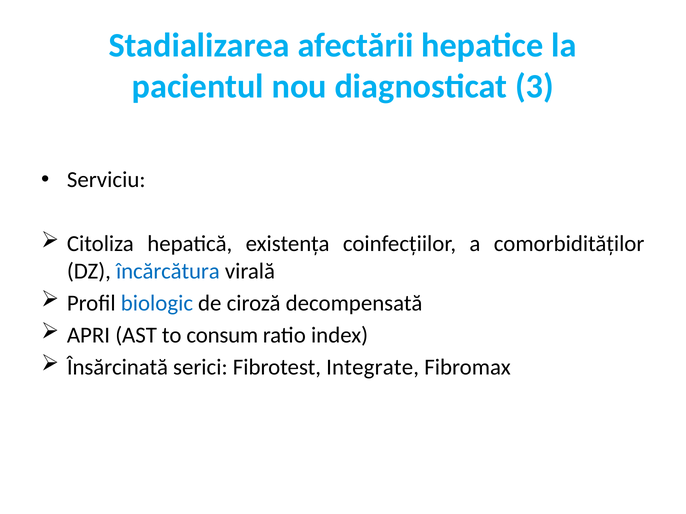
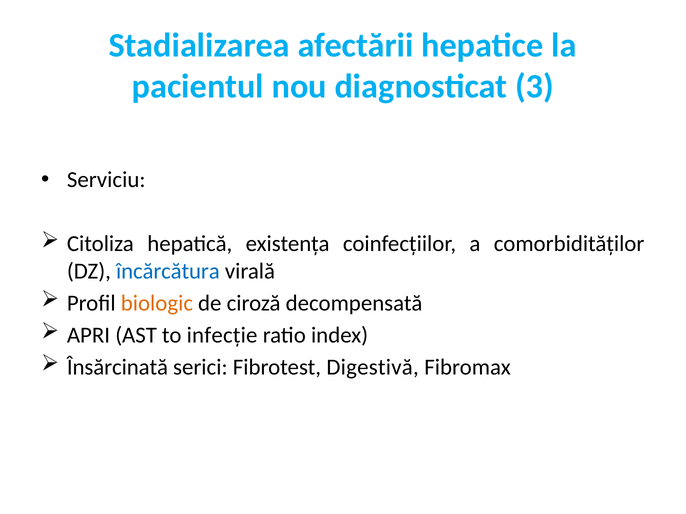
biologic colour: blue -> orange
consum: consum -> infecție
Integrate: Integrate -> Digestivă
